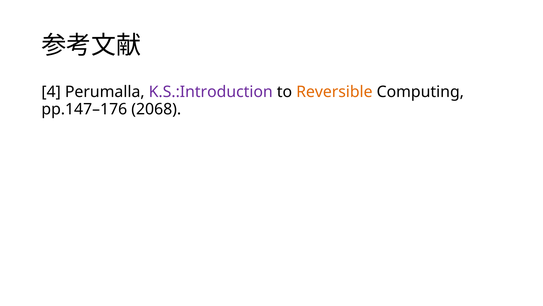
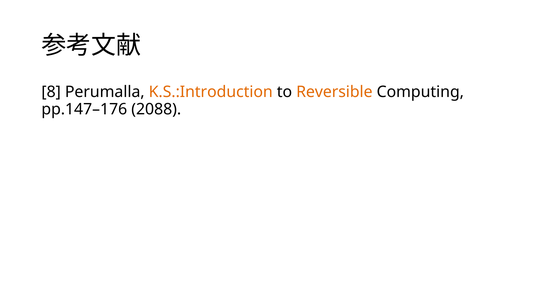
4: 4 -> 8
K.S.:Introduction colour: purple -> orange
2068: 2068 -> 2088
